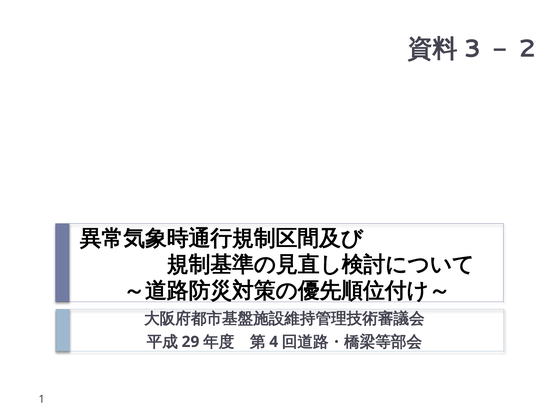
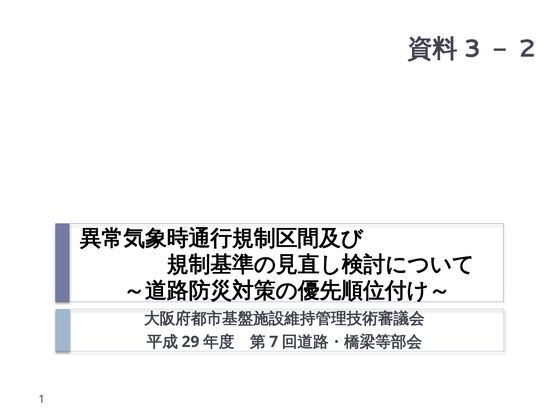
4: 4 -> 7
